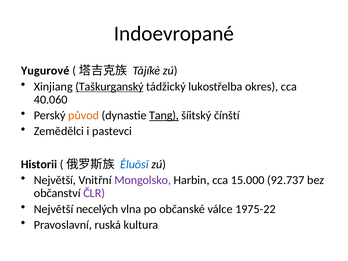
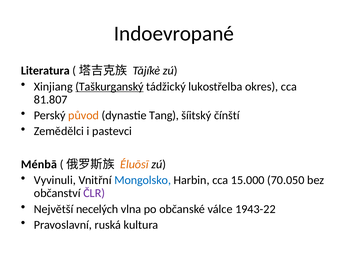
Yugurové: Yugurové -> Literatura
40.060: 40.060 -> 81.807
Tang underline: present -> none
Historii: Historii -> Ménbā
Éluōsī colour: blue -> orange
Největší at (55, 180): Největší -> Vyvinuli
Mongolsko colour: purple -> blue
92.737: 92.737 -> 70.050
1975-22: 1975-22 -> 1943-22
